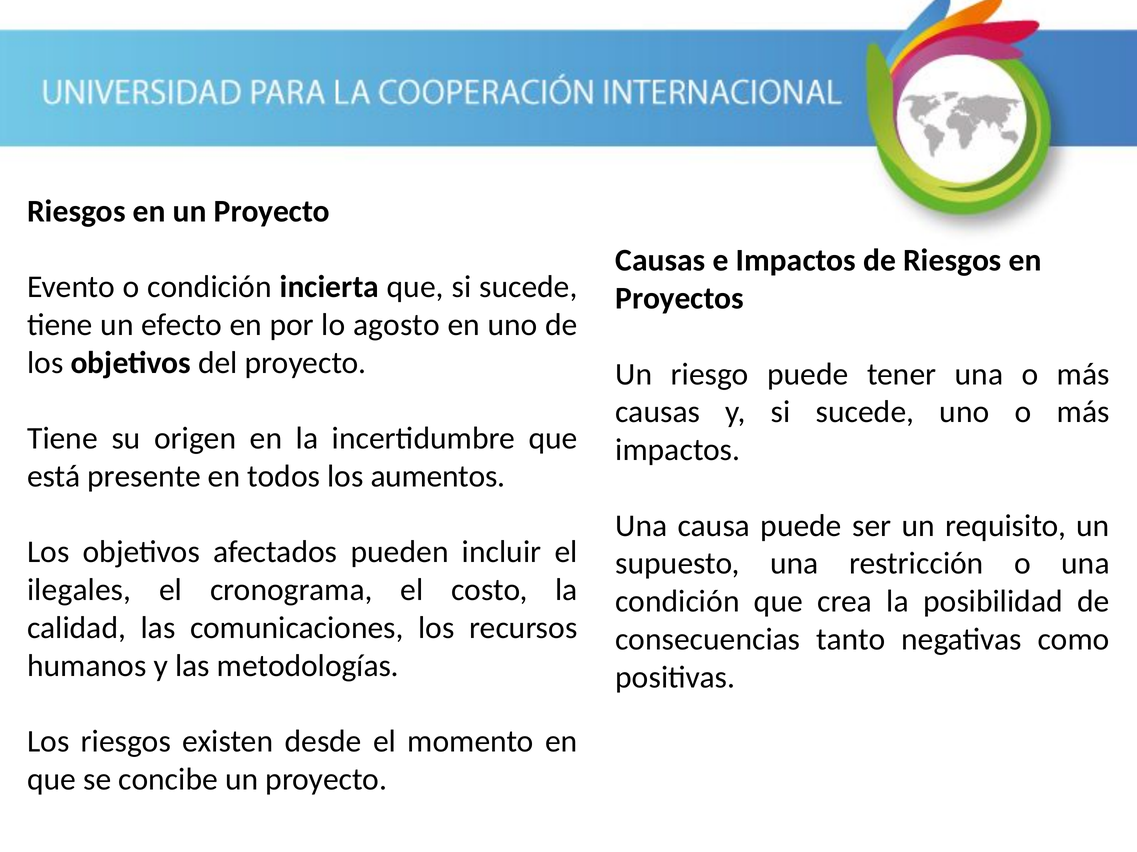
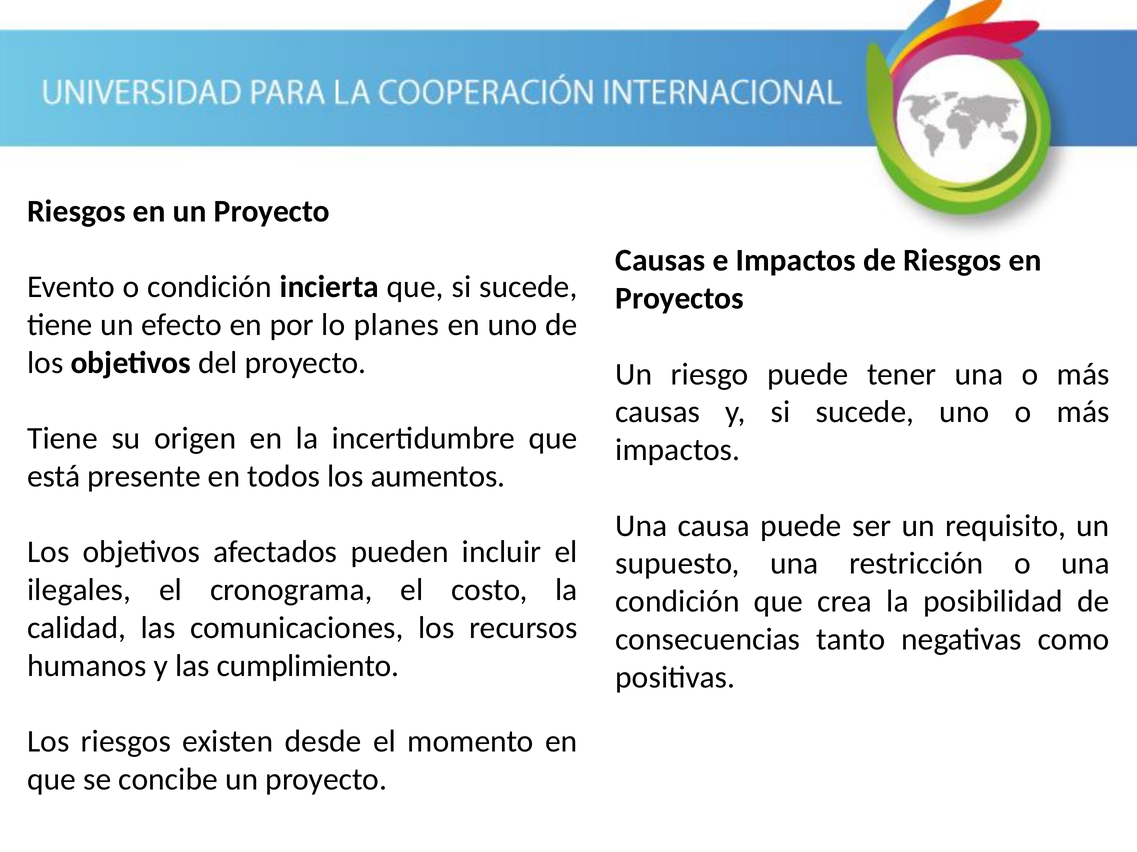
agosto: agosto -> planes
metodologías: metodologías -> cumplimiento
